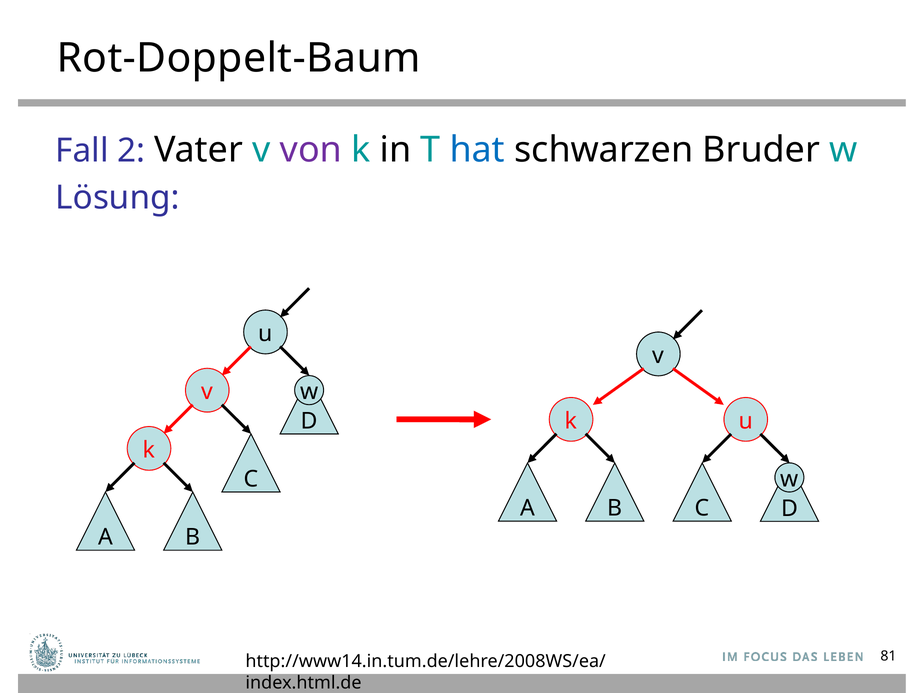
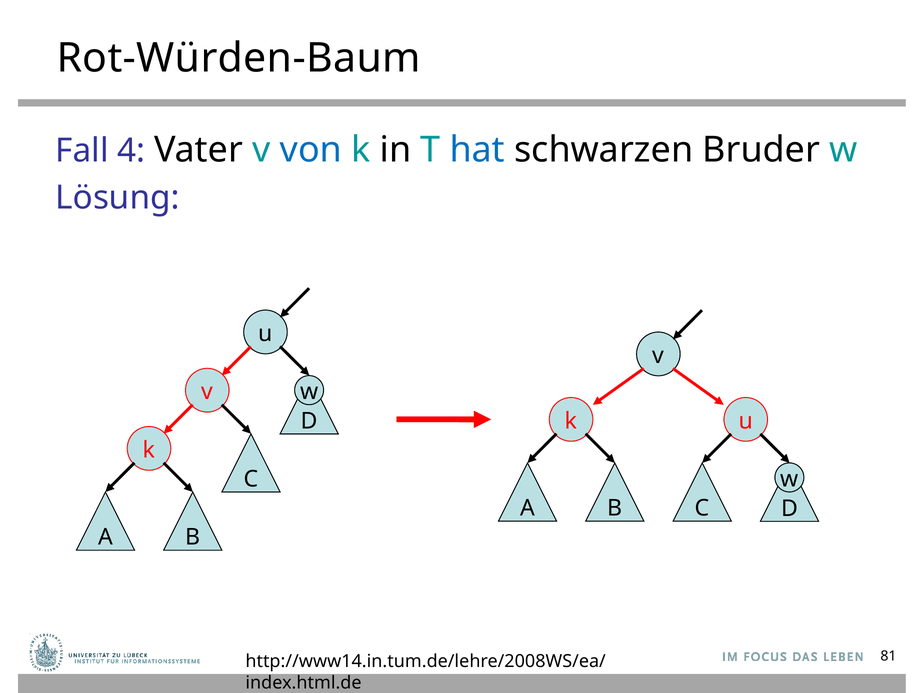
Rot-Doppelt-Baum: Rot-Doppelt-Baum -> Rot-Würden-Baum
2: 2 -> 4
von colour: purple -> blue
